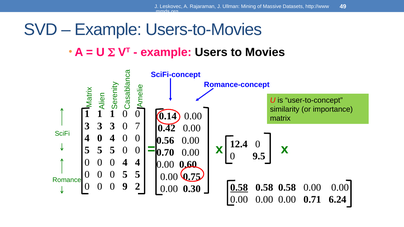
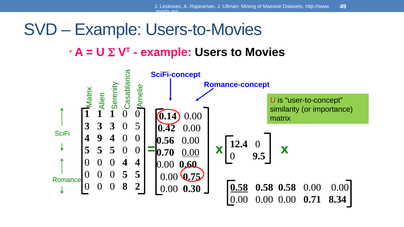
3 0 7: 7 -> 5
0 at (100, 138): 0 -> 9
0.00 at (191, 153) underline: none -> present
9: 9 -> 8
6.24: 6.24 -> 8.34
